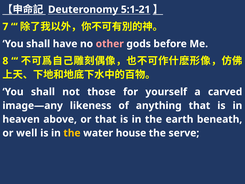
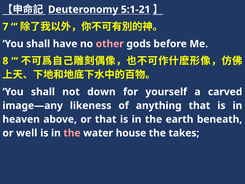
those: those -> down
the at (72, 133) colour: yellow -> pink
serve: serve -> takes
